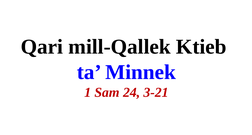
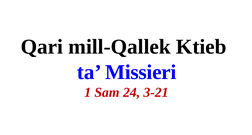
Minnek: Minnek -> Missieri
